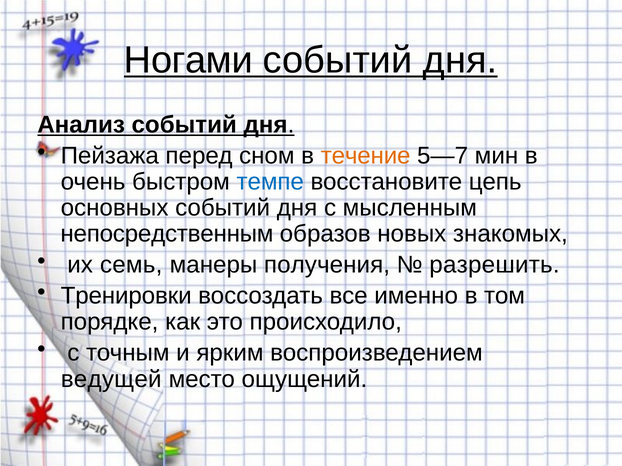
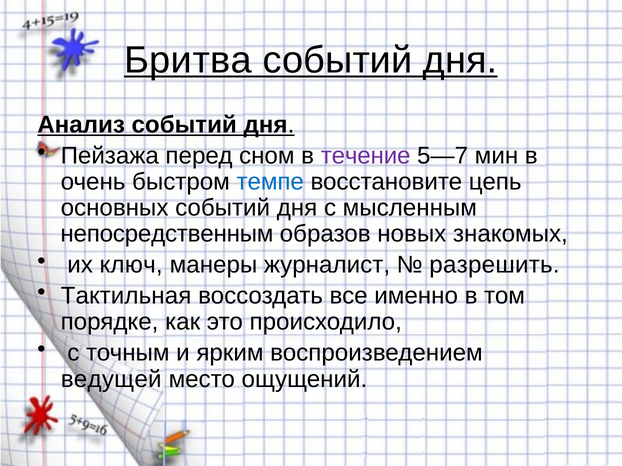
Ногами: Ногами -> Бритва
течение colour: orange -> purple
семь: семь -> ключ
получения: получения -> журналист
Тренировки: Тренировки -> Тактильная
